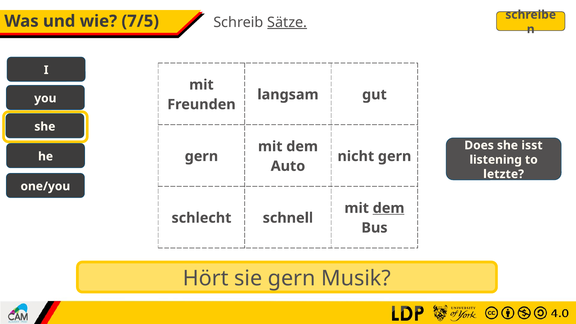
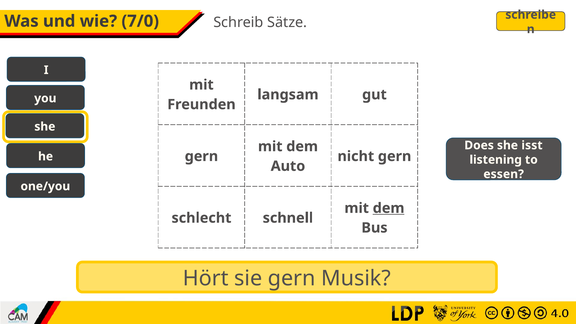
Sätze underline: present -> none
7/5: 7/5 -> 7/0
letzte: letzte -> essen
